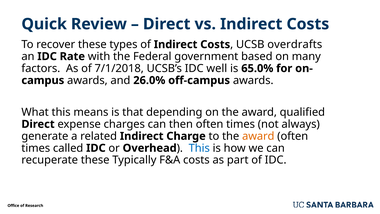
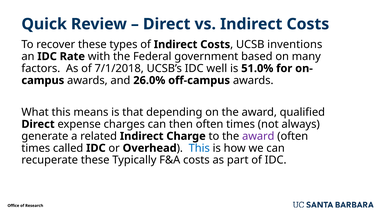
overdrafts: overdrafts -> inventions
65.0%: 65.0% -> 51.0%
award at (258, 136) colour: orange -> purple
